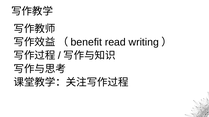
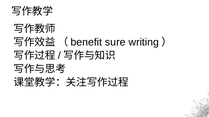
read: read -> sure
